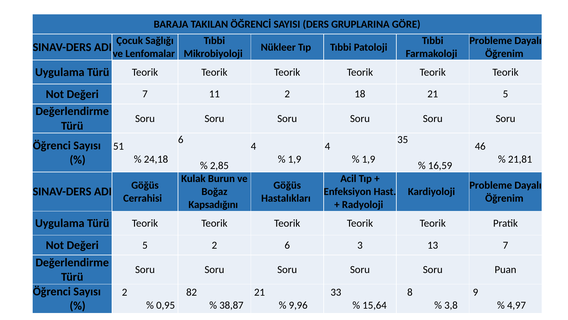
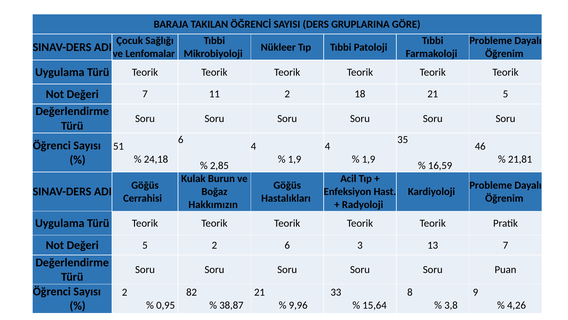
Kapsadığını: Kapsadığını -> Hakkımızın
4,97: 4,97 -> 4,26
